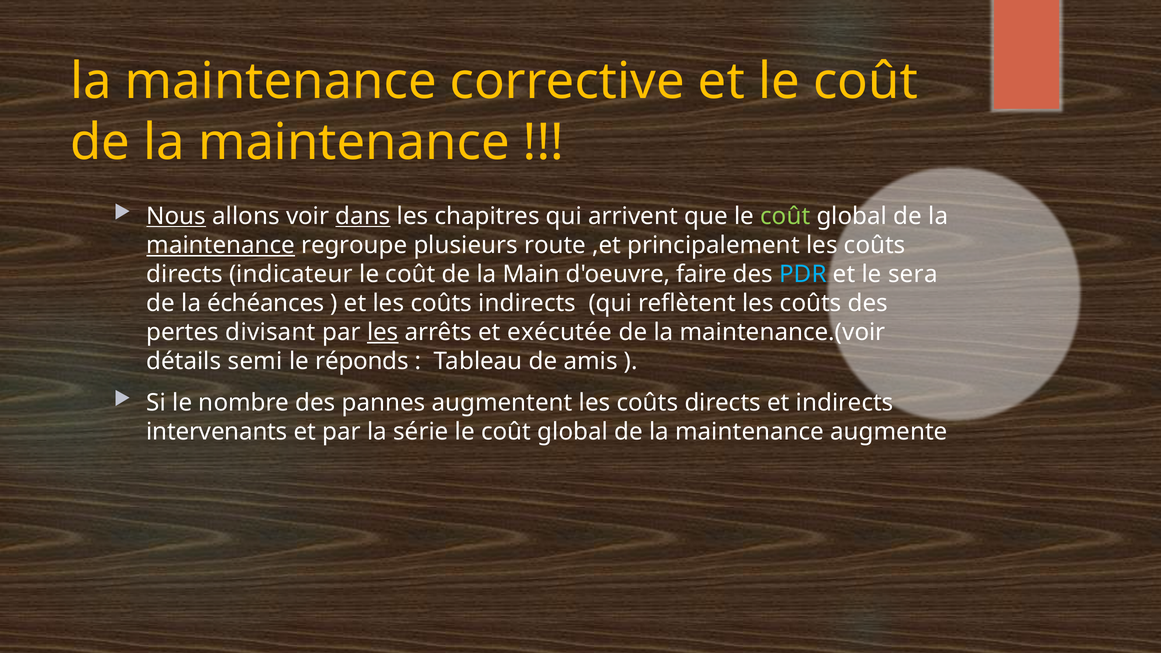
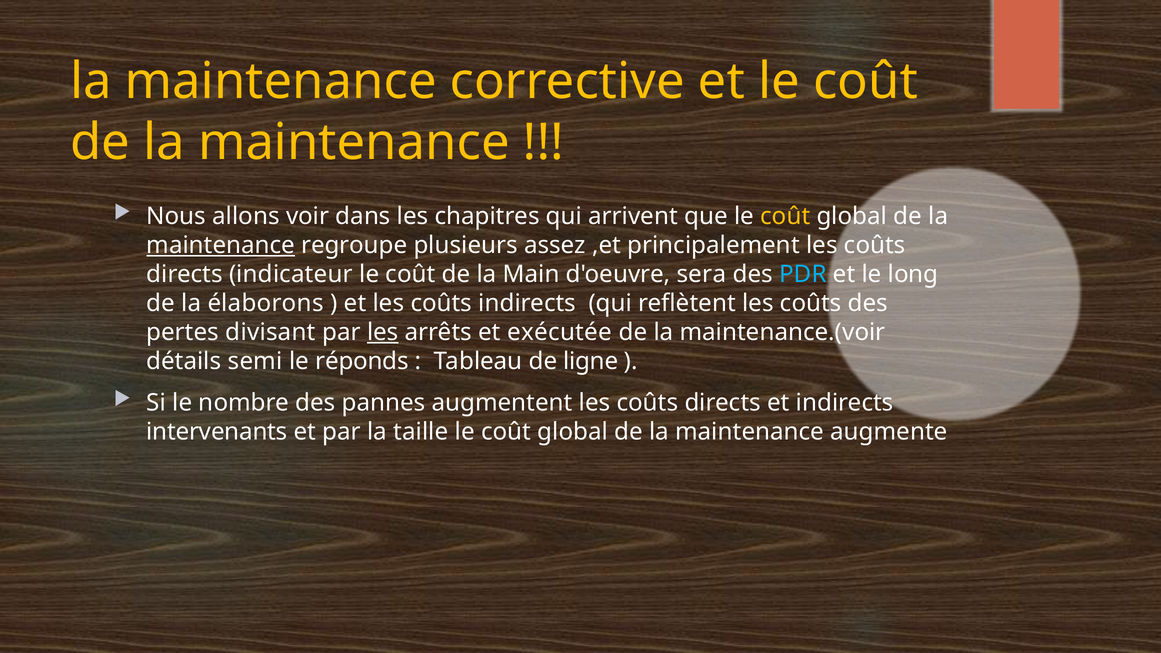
Nous underline: present -> none
dans underline: present -> none
coût at (785, 216) colour: light green -> yellow
route: route -> assez
faire: faire -> sera
sera: sera -> long
échéances: échéances -> élaborons
amis: amis -> ligne
série: série -> taille
